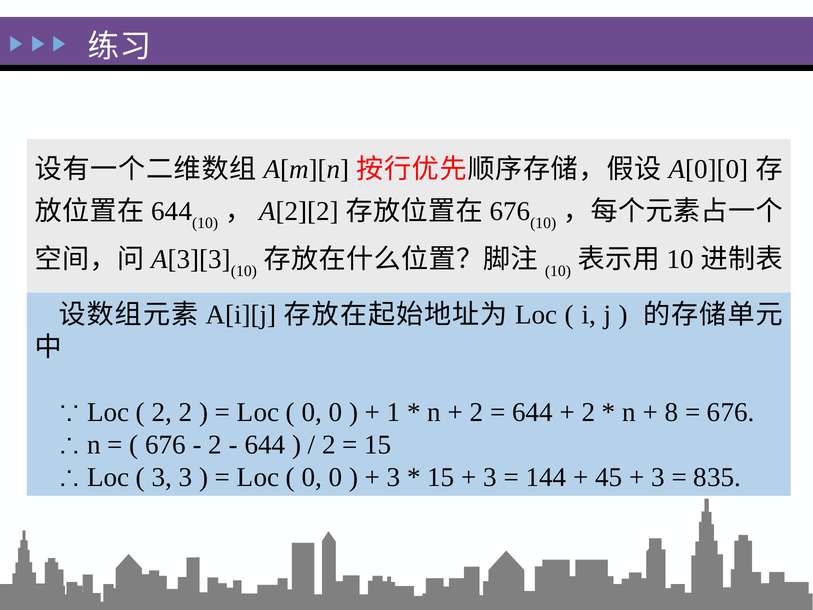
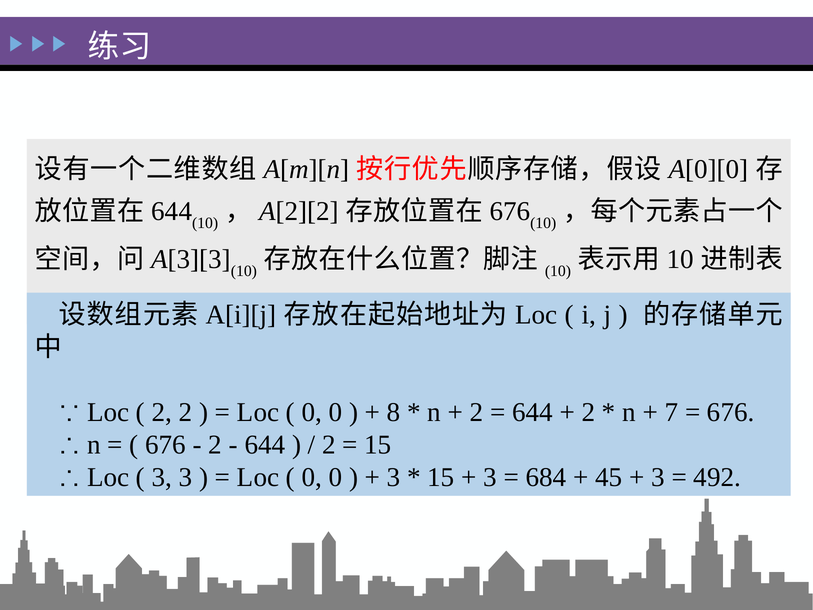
1: 1 -> 8
8: 8 -> 7
144: 144 -> 684
835: 835 -> 492
